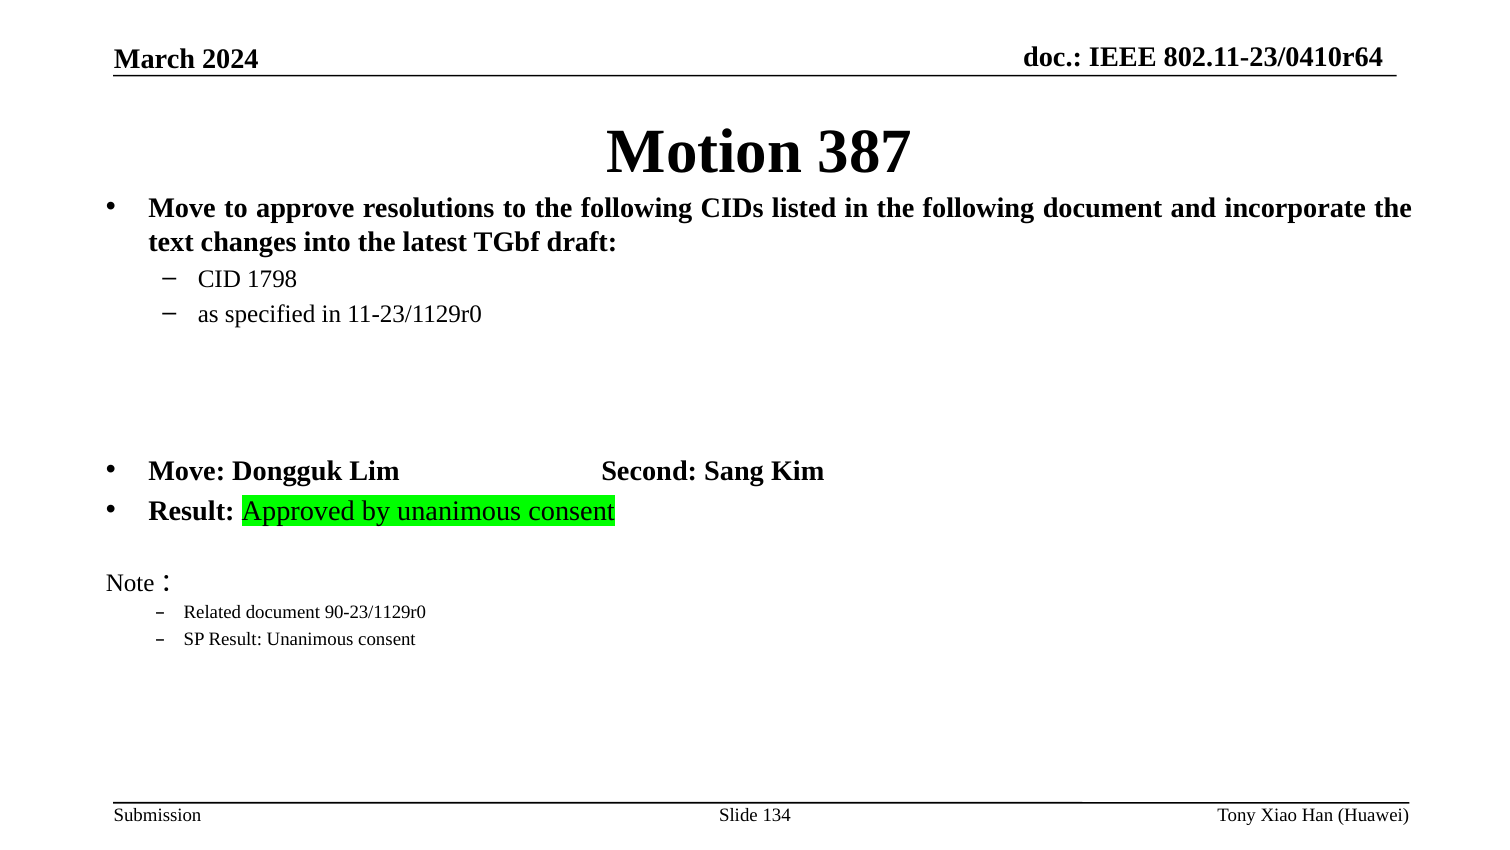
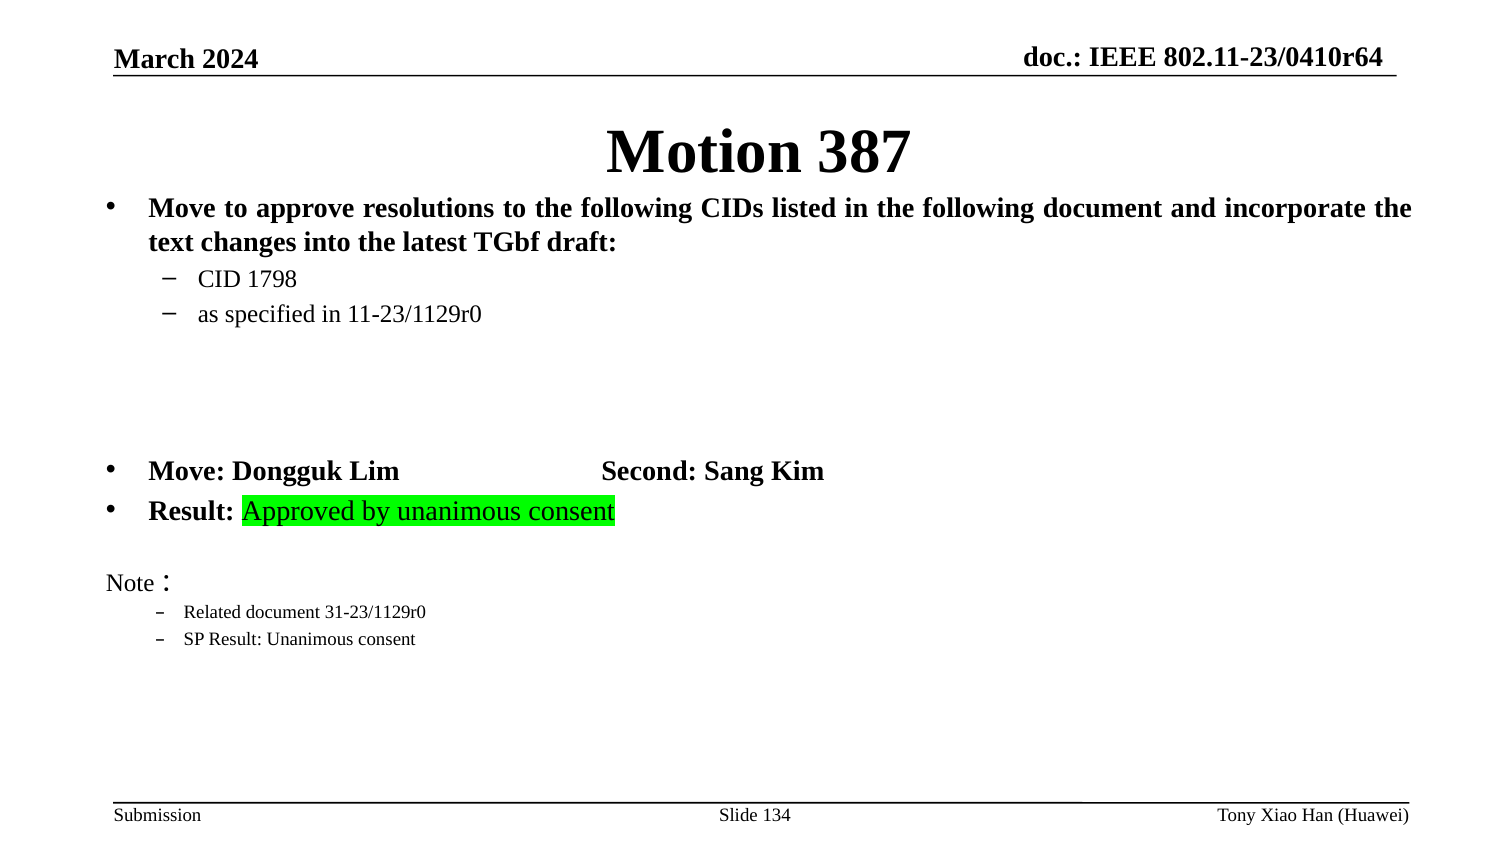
90-23/1129r0: 90-23/1129r0 -> 31-23/1129r0
